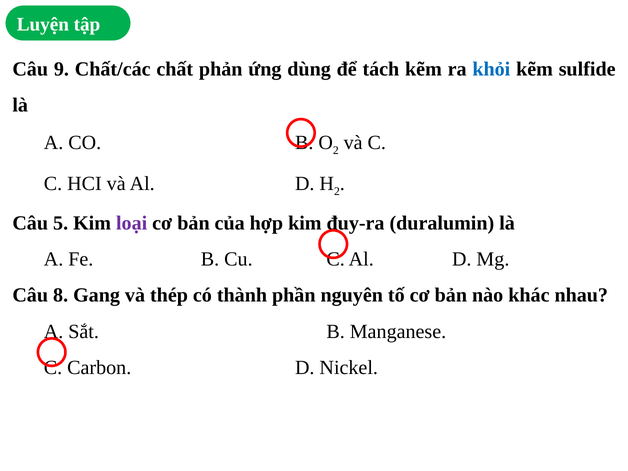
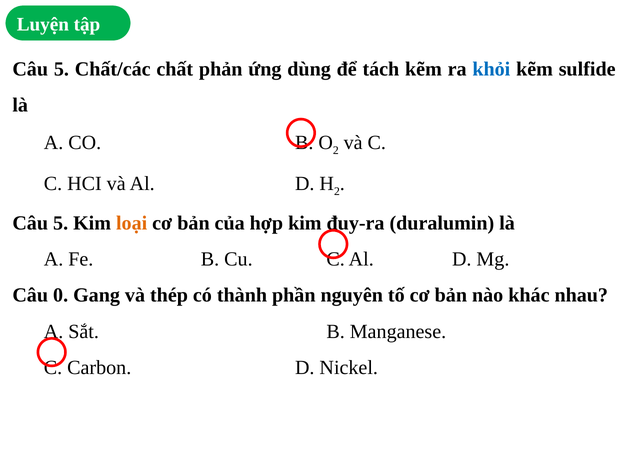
9 at (61, 69): 9 -> 5
loại colour: purple -> orange
8: 8 -> 0
